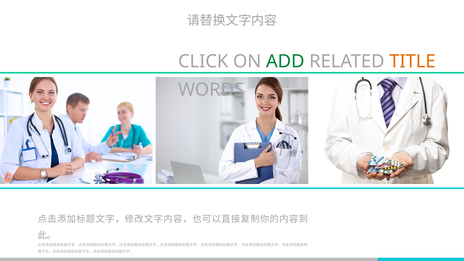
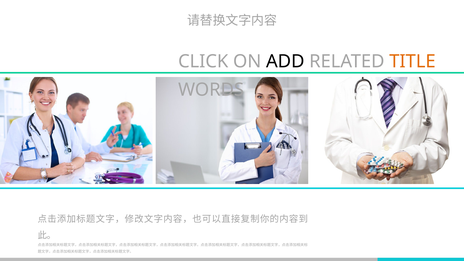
ADD colour: green -> black
